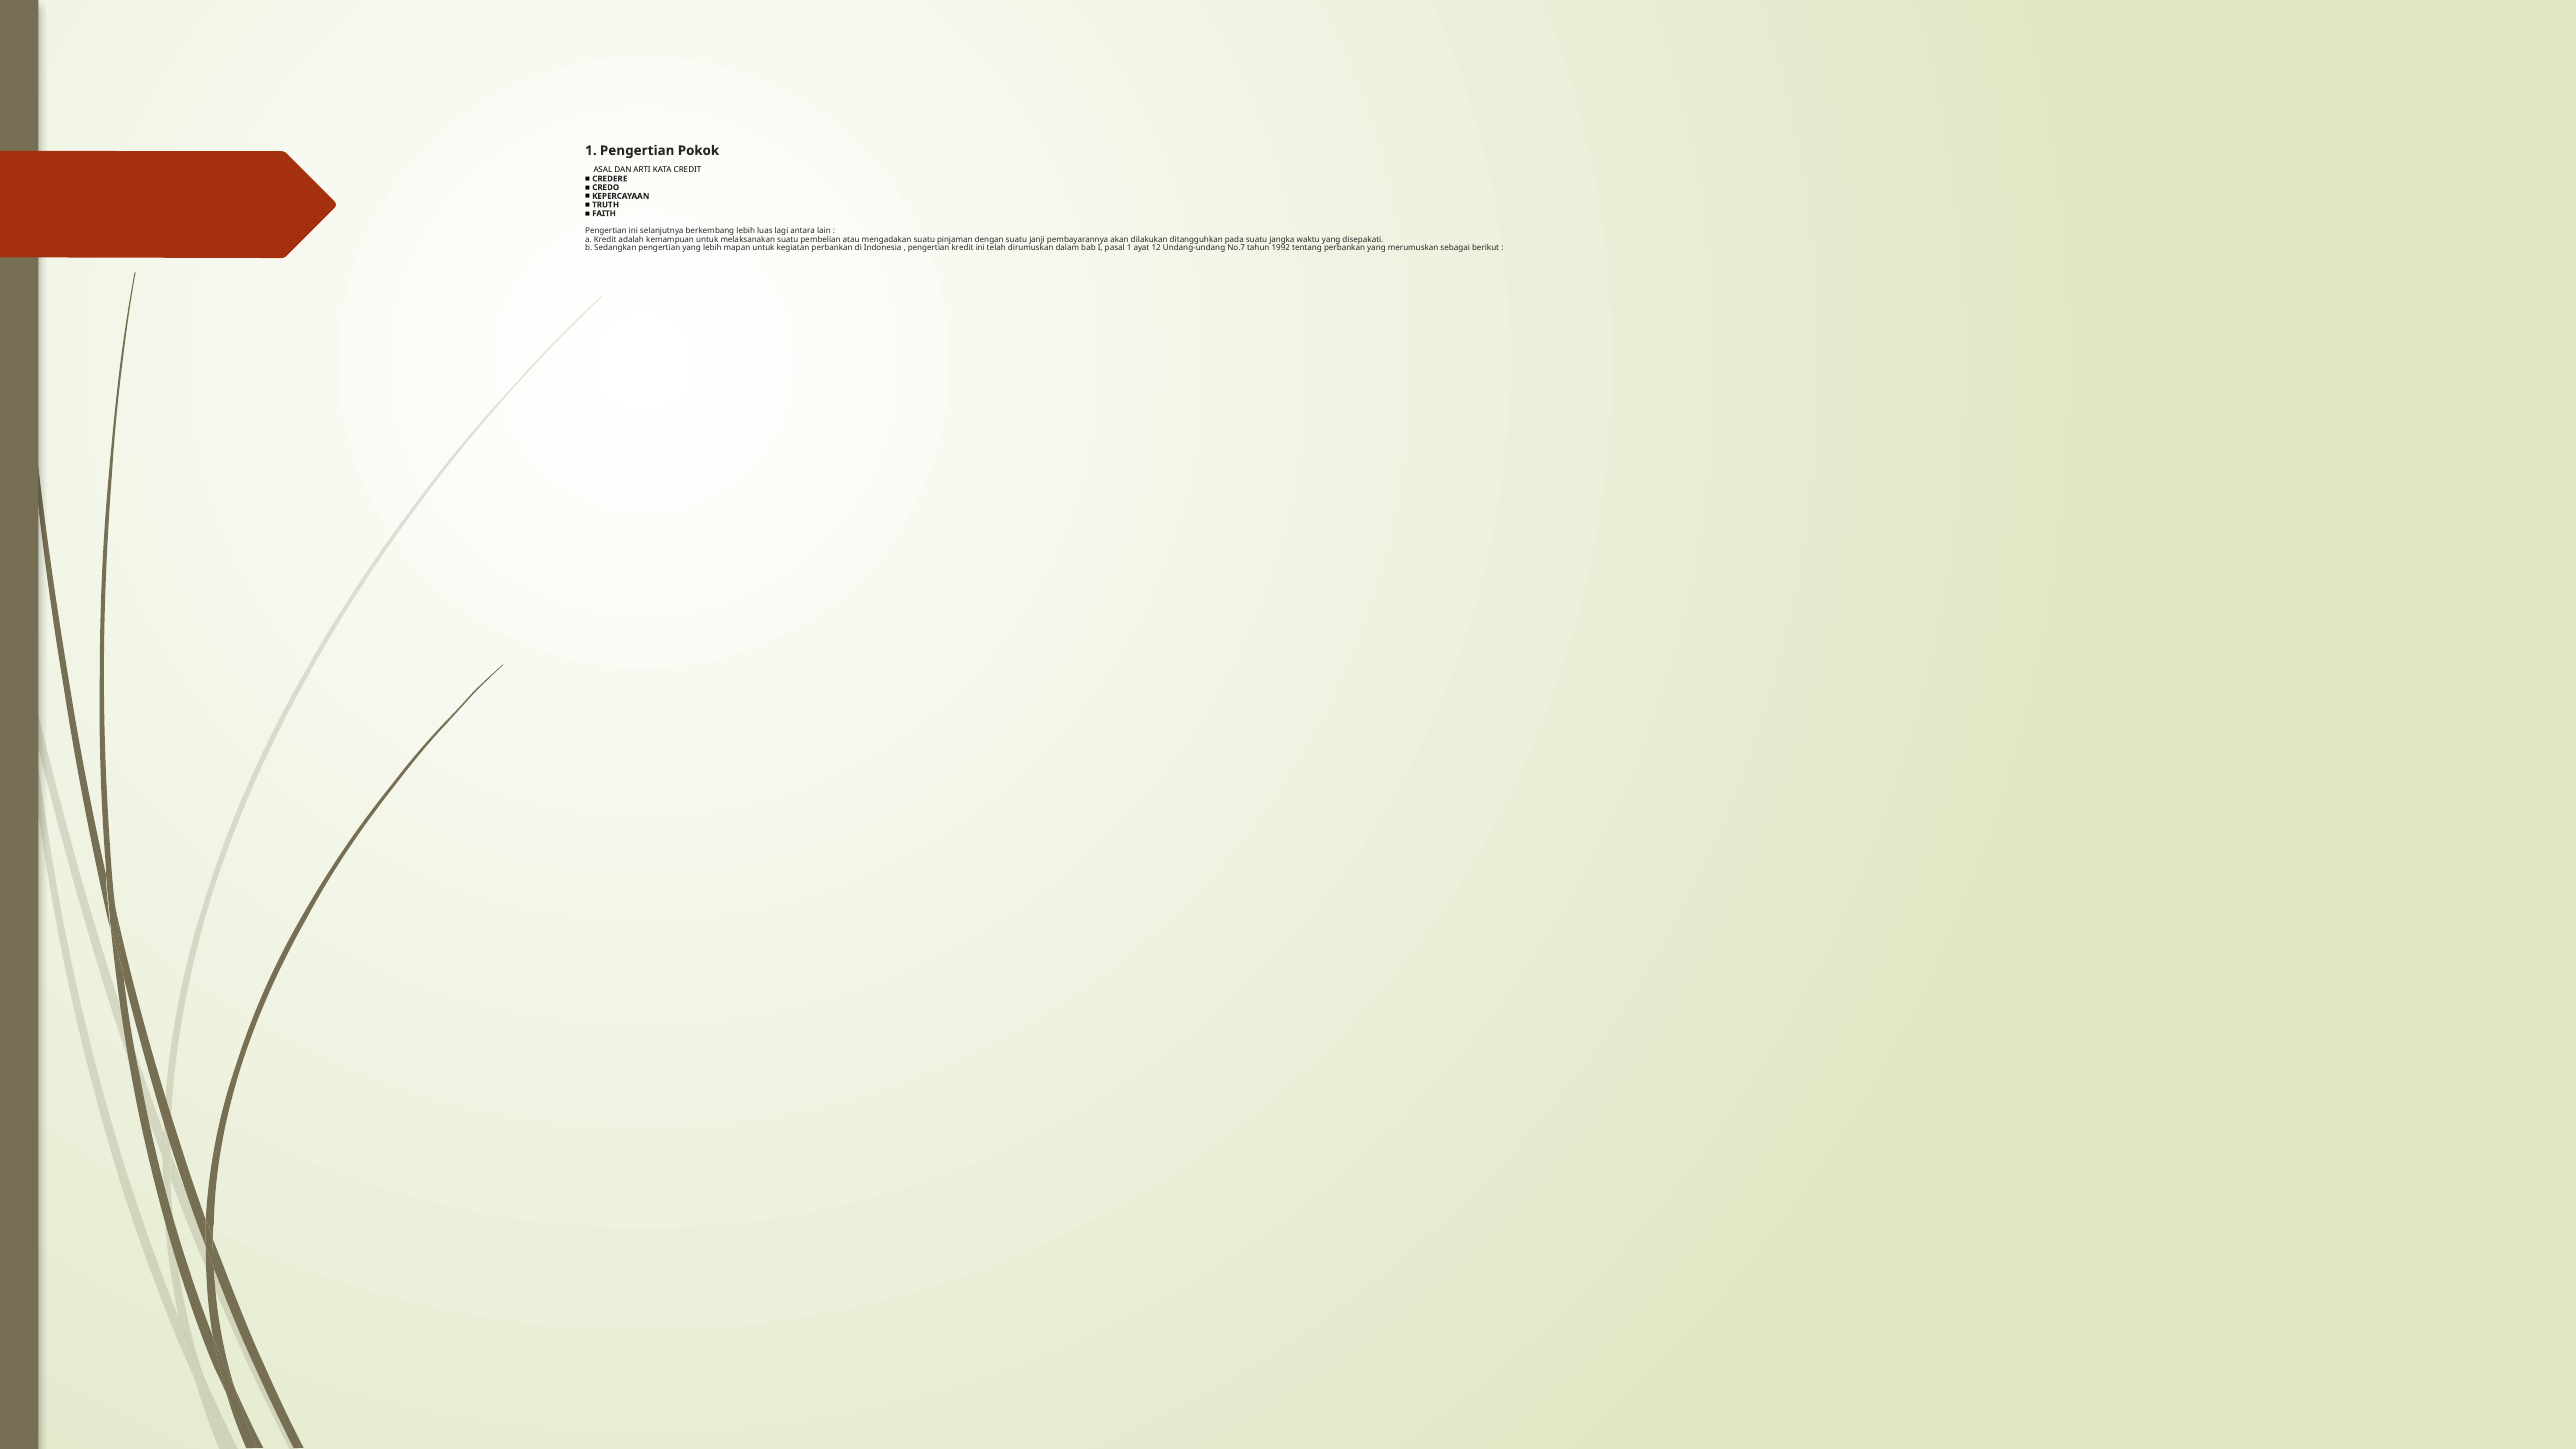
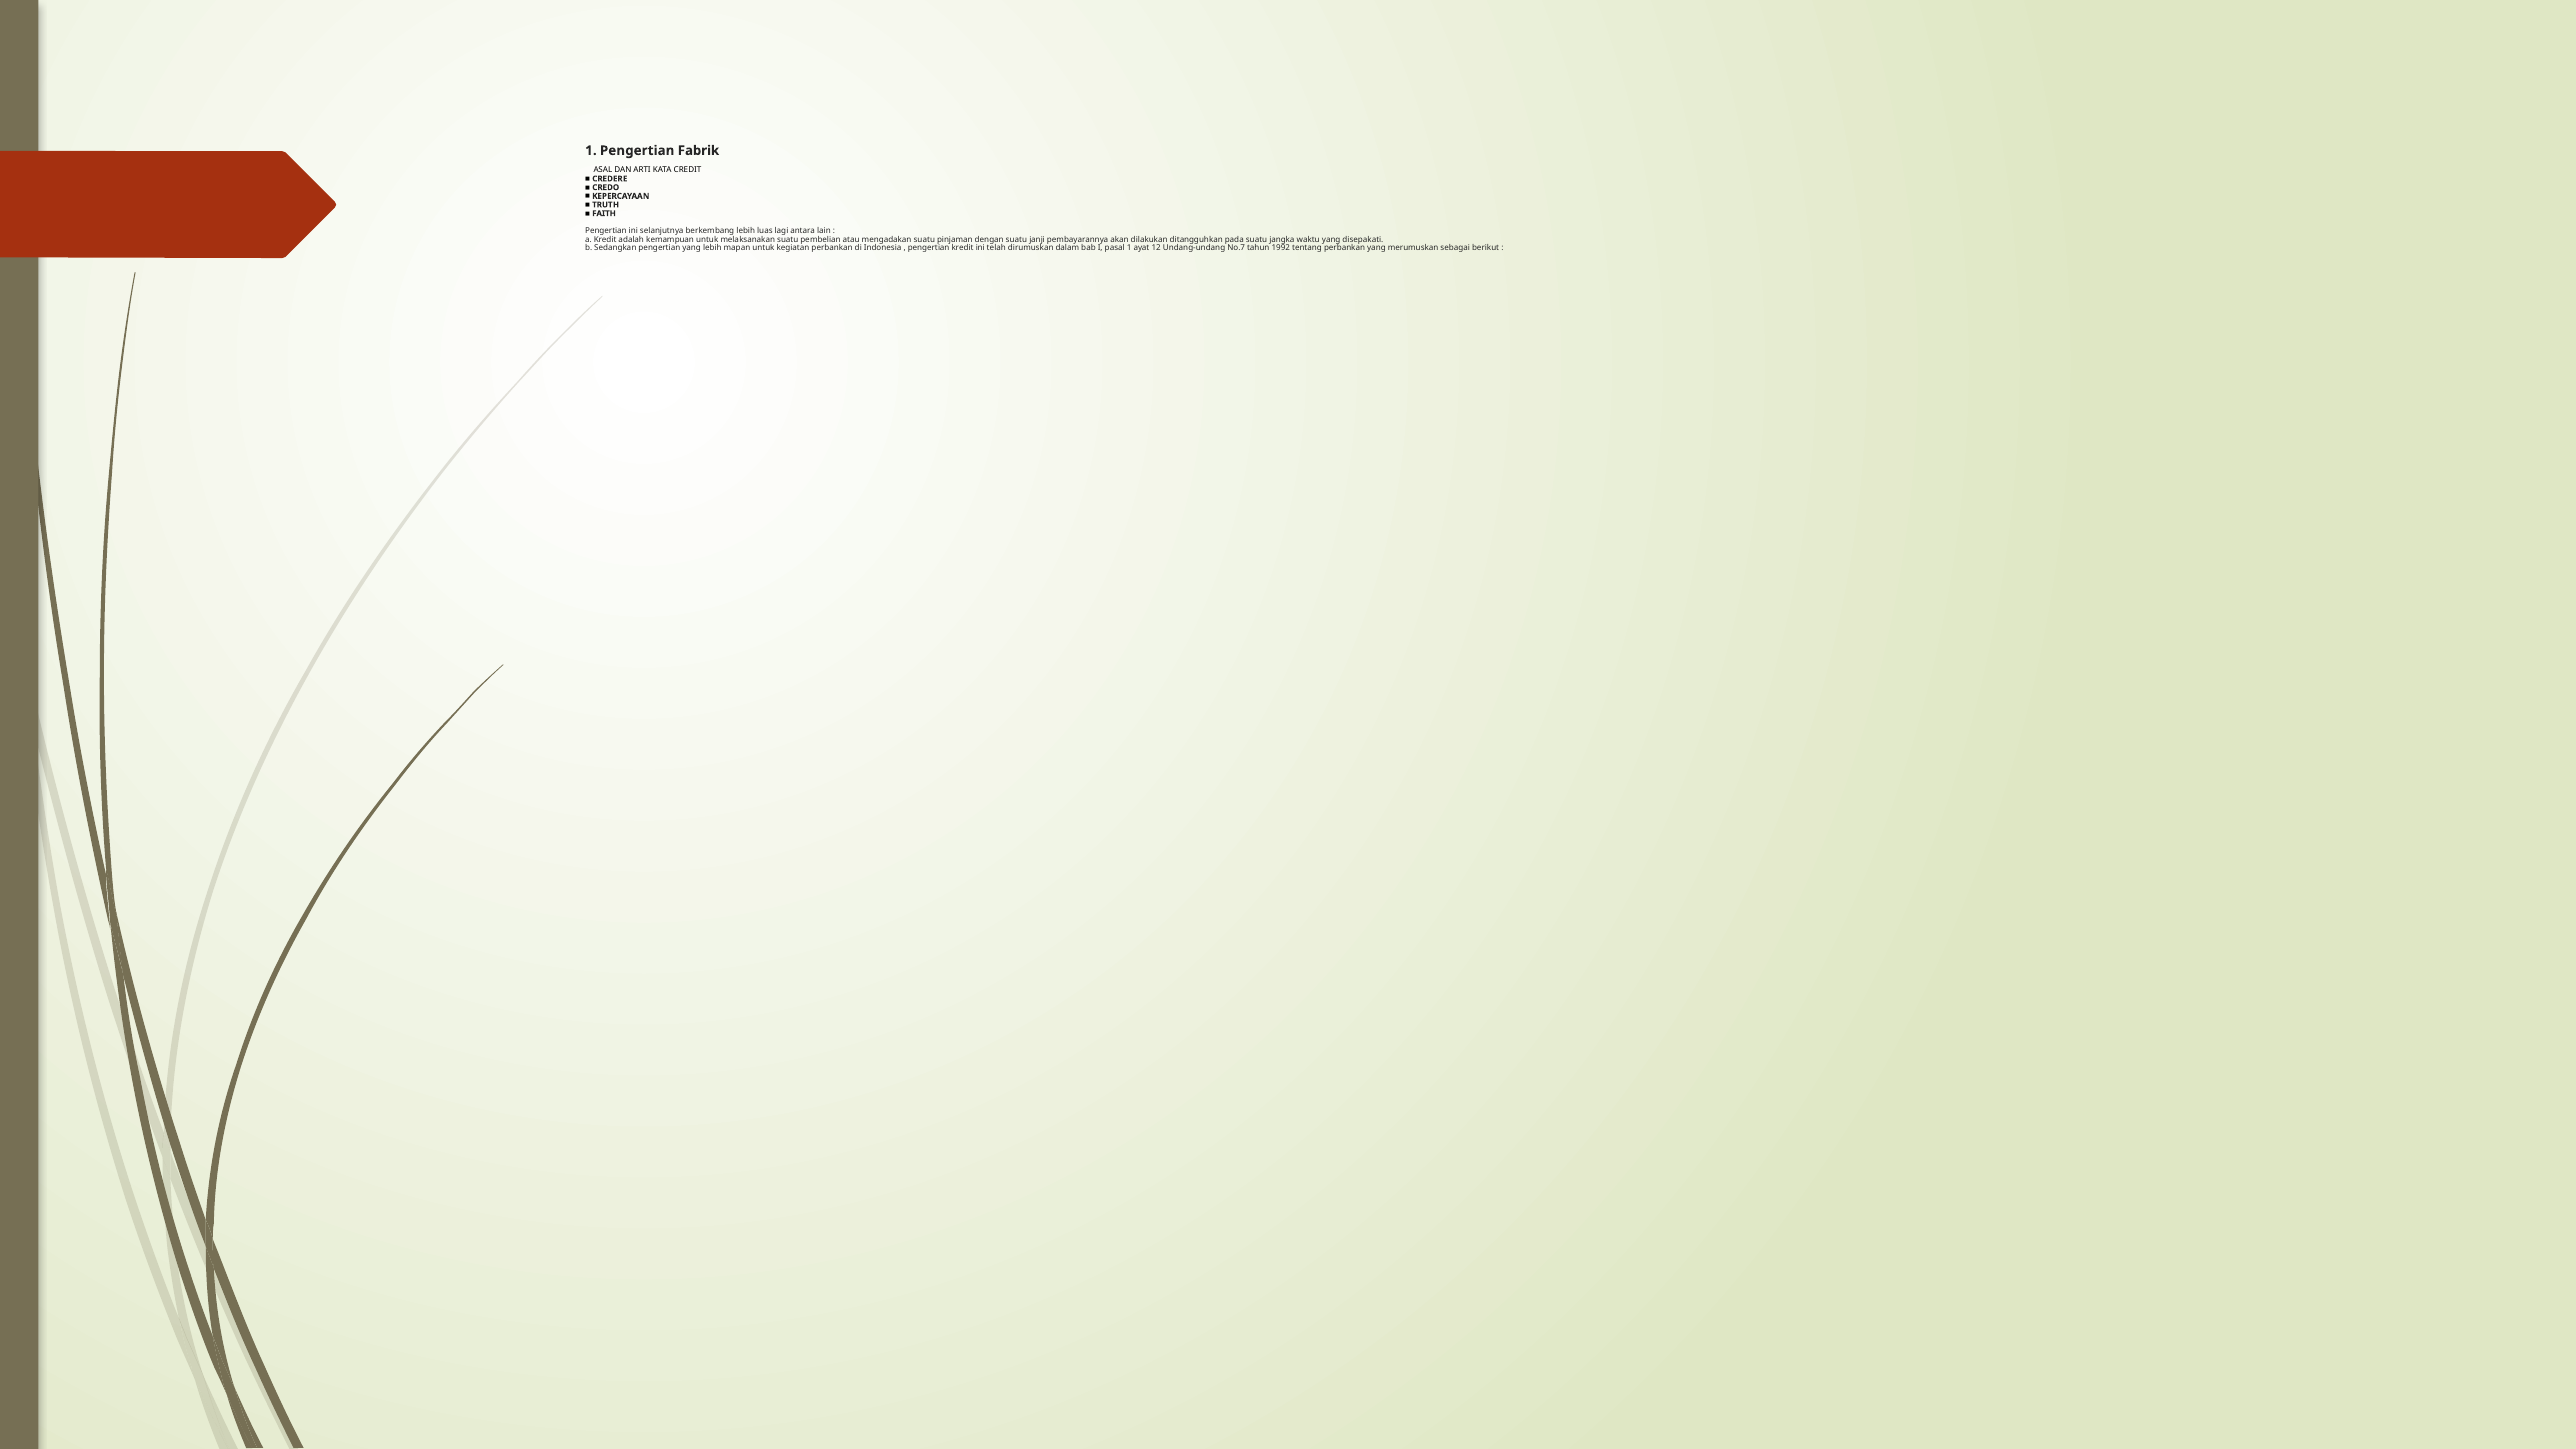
Pokok: Pokok -> Fabrik
